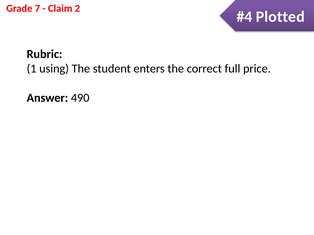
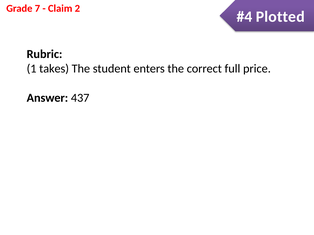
using: using -> takes
490: 490 -> 437
